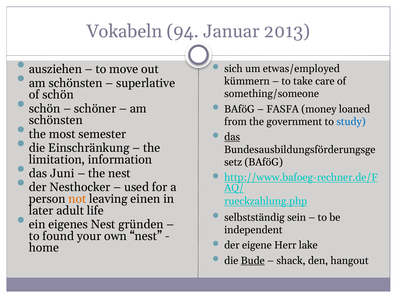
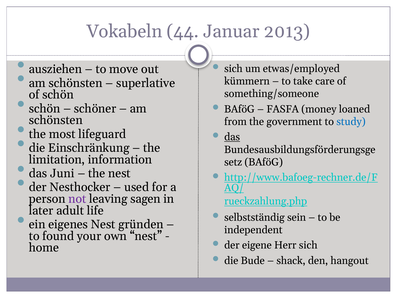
94: 94 -> 44
semester: semester -> lifeguard
not colour: orange -> purple
einen: einen -> sagen
Herr lake: lake -> sich
Bude underline: present -> none
